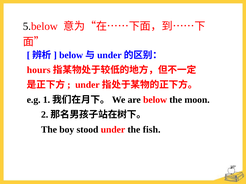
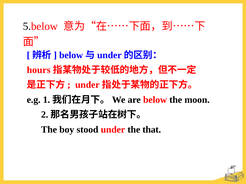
fish: fish -> that
